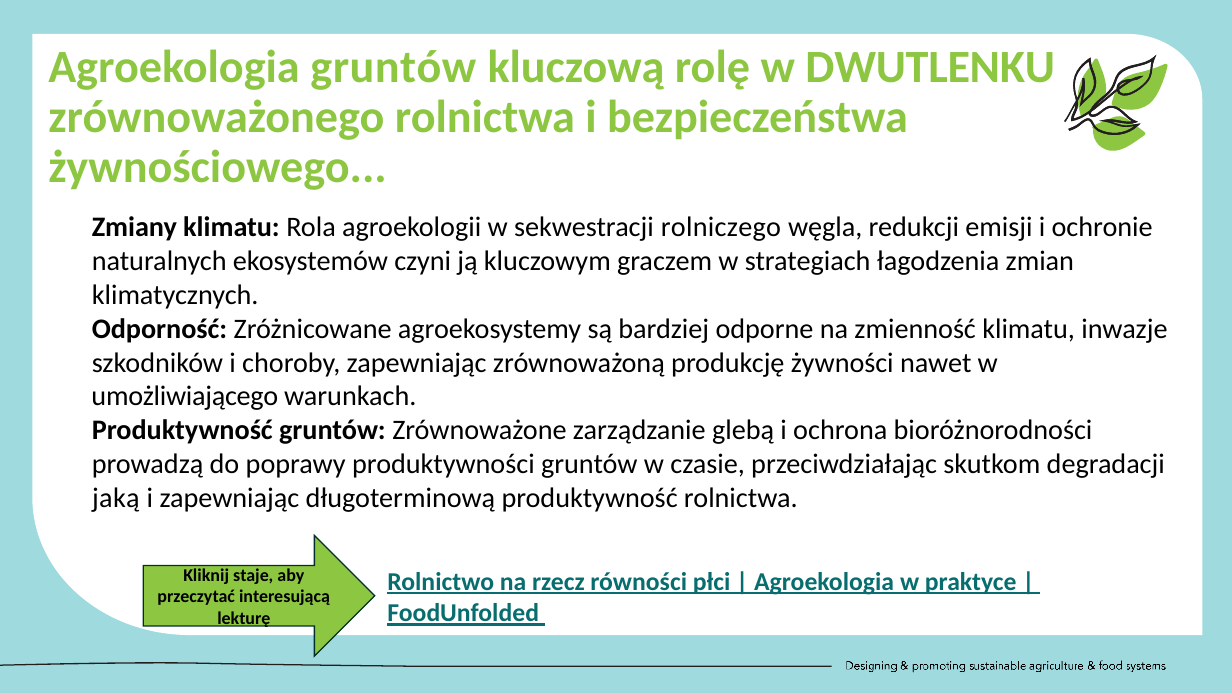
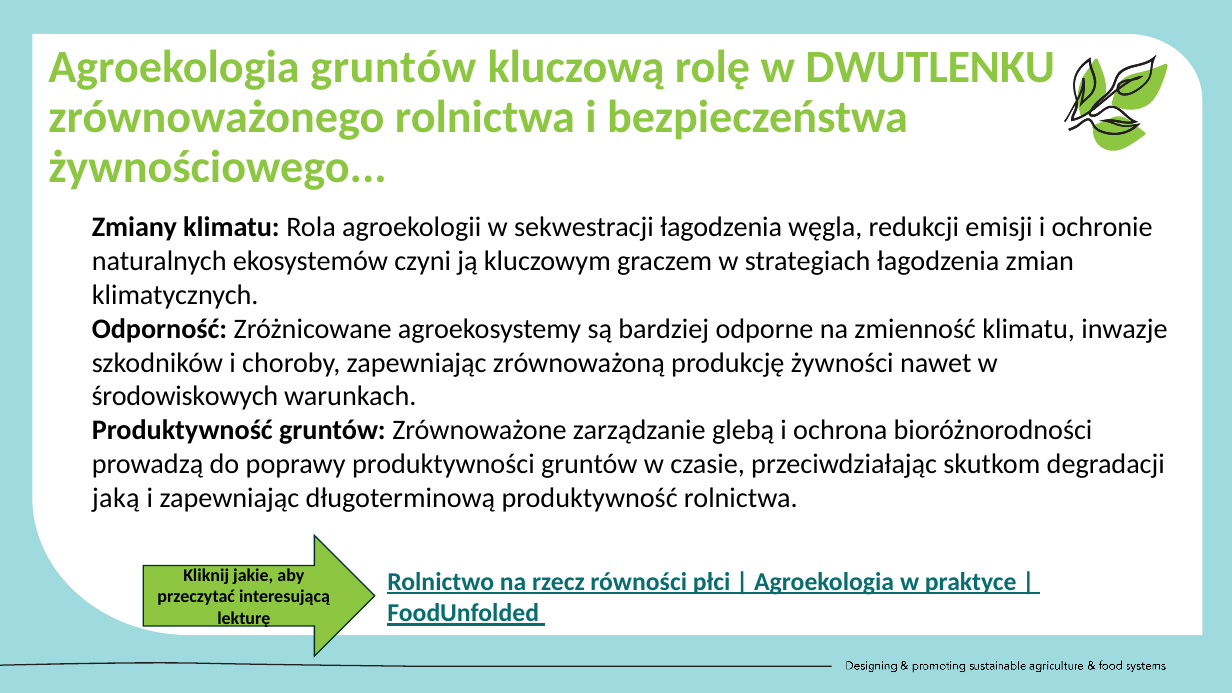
sekwestracji rolniczego: rolniczego -> łagodzenia
umożliwiającego: umożliwiającego -> środowiskowych
staje: staje -> jakie
